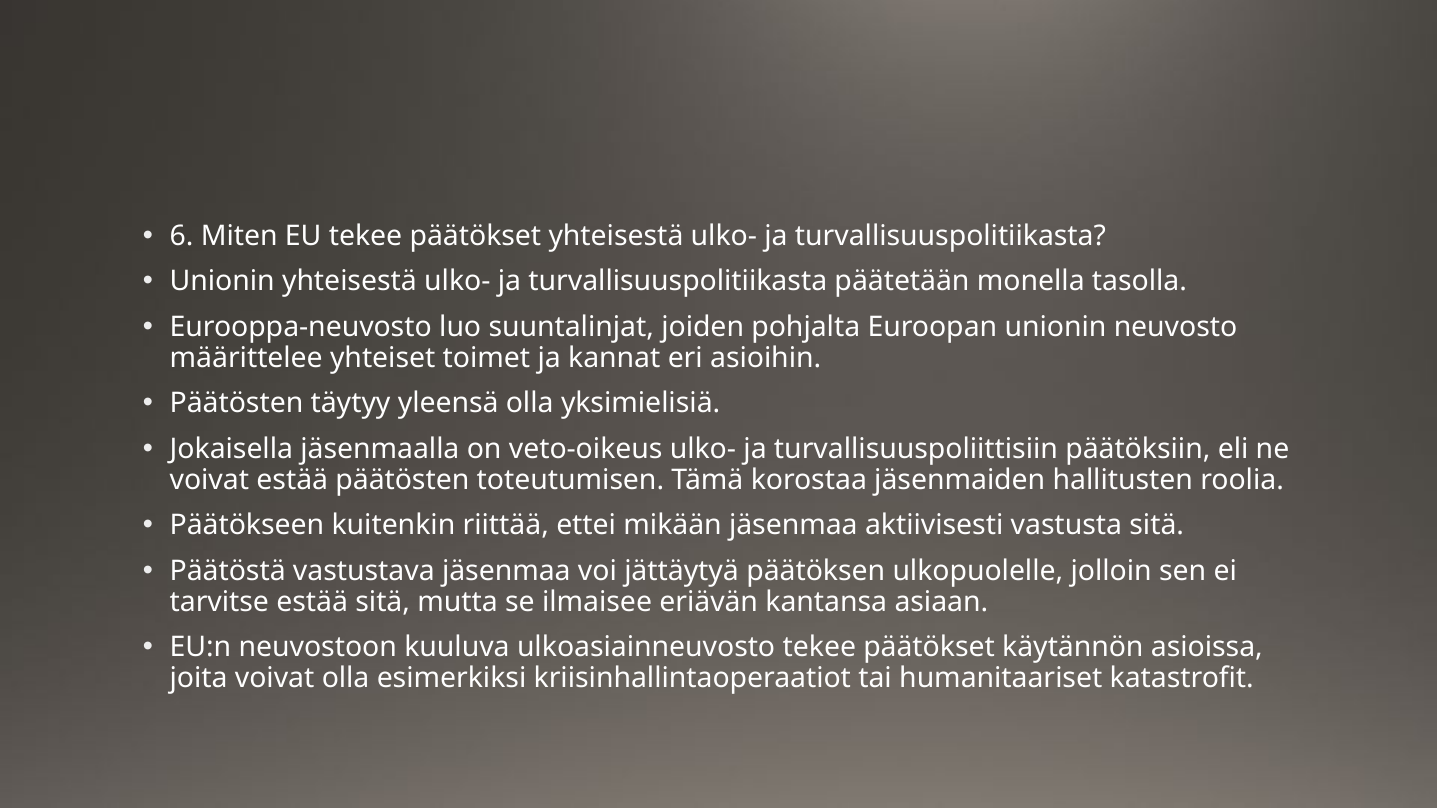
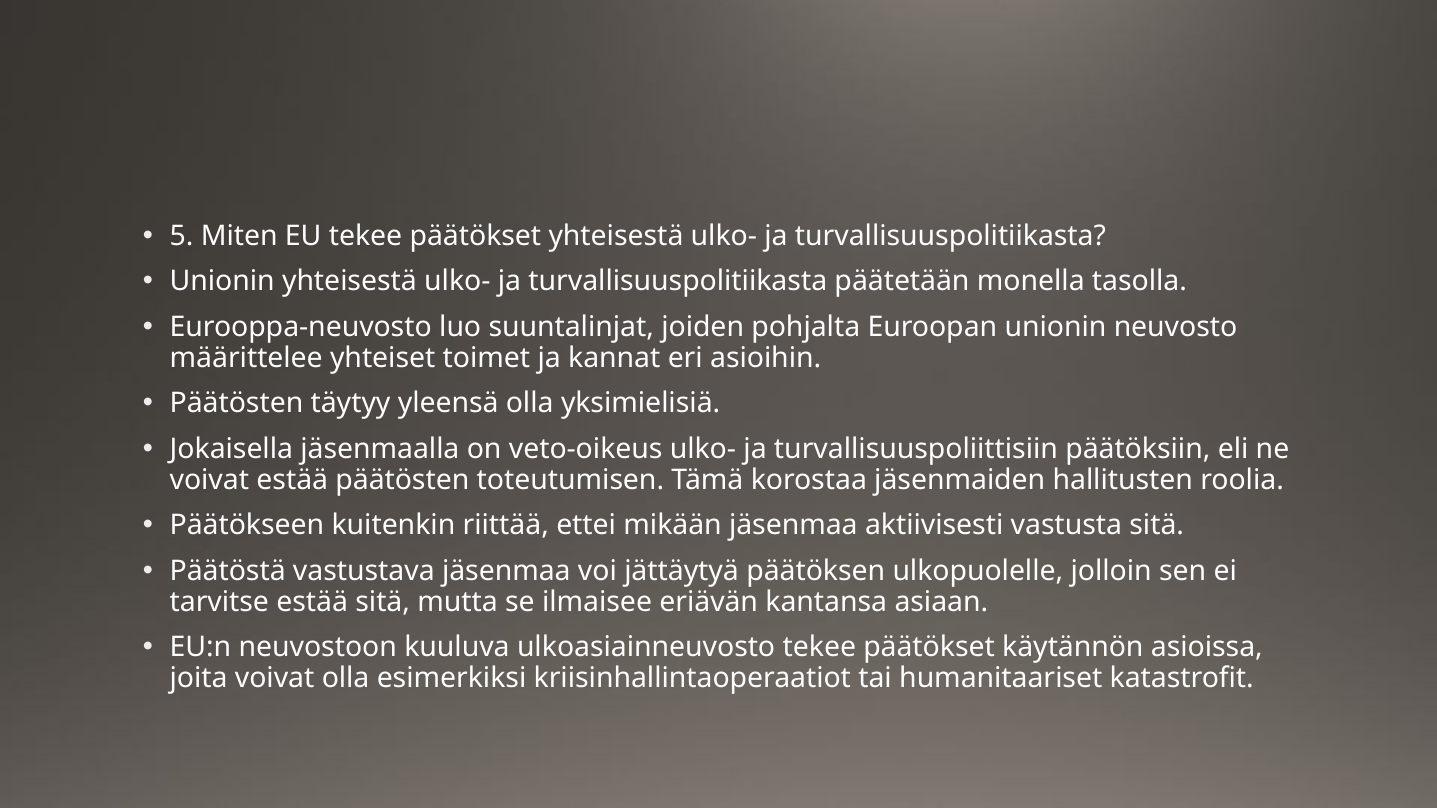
6: 6 -> 5
